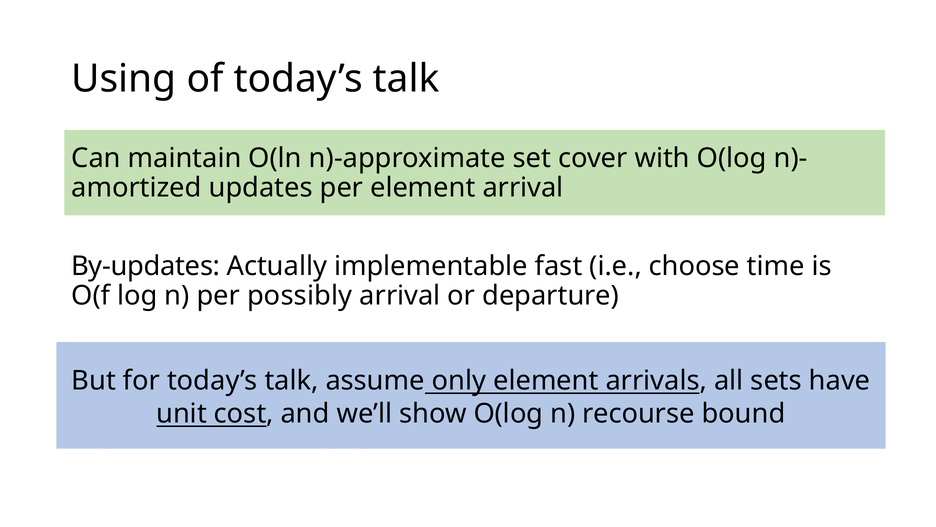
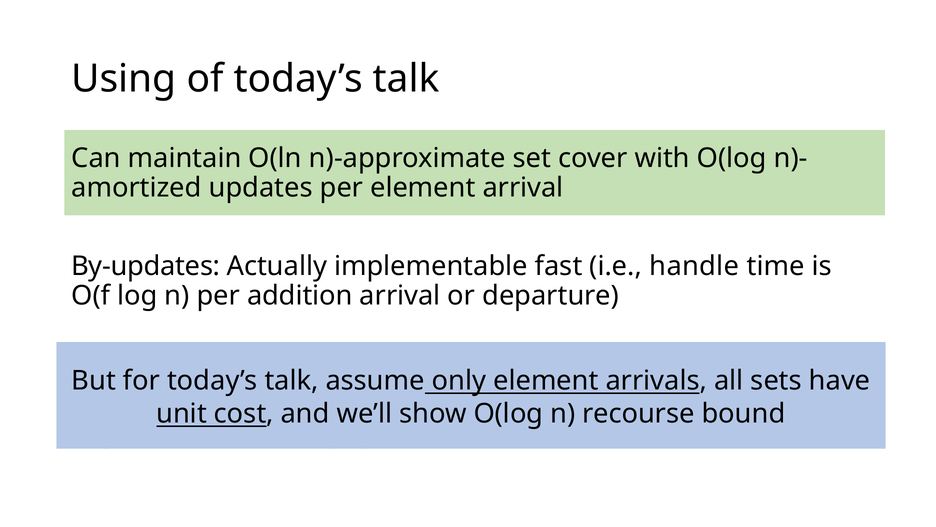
i.e choose: choose -> handle
possibly: possibly -> addition
